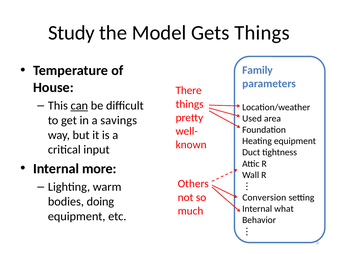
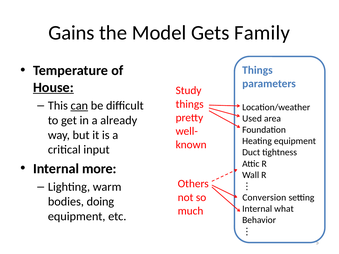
Study: Study -> Gains
Gets Things: Things -> Family
Family at (257, 70): Family -> Things
House underline: none -> present
There: There -> Study
savings: savings -> already
